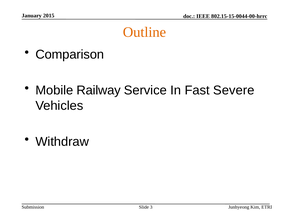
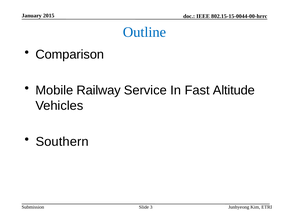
Outline colour: orange -> blue
Severe: Severe -> Altitude
Withdraw: Withdraw -> Southern
